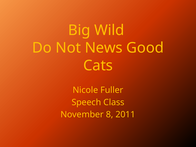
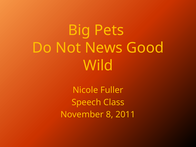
Wild: Wild -> Pets
Cats: Cats -> Wild
